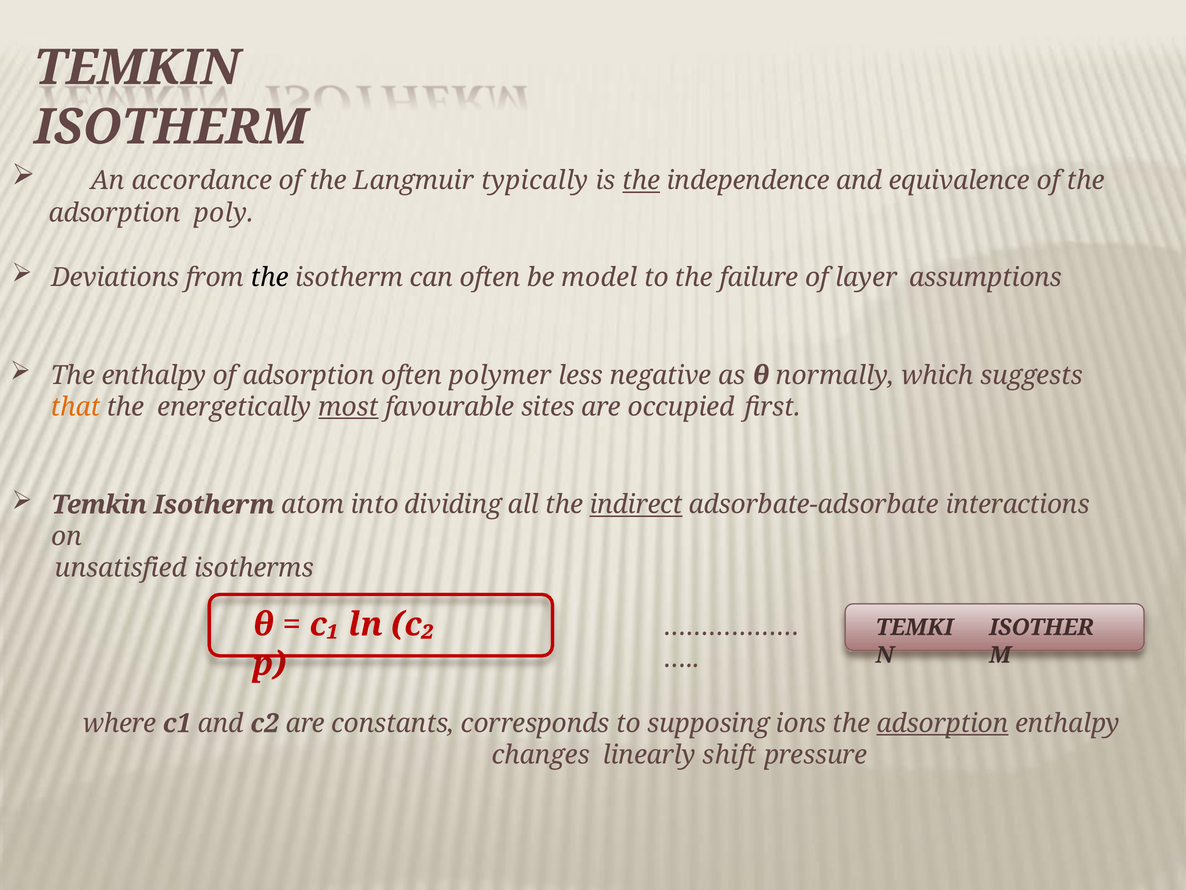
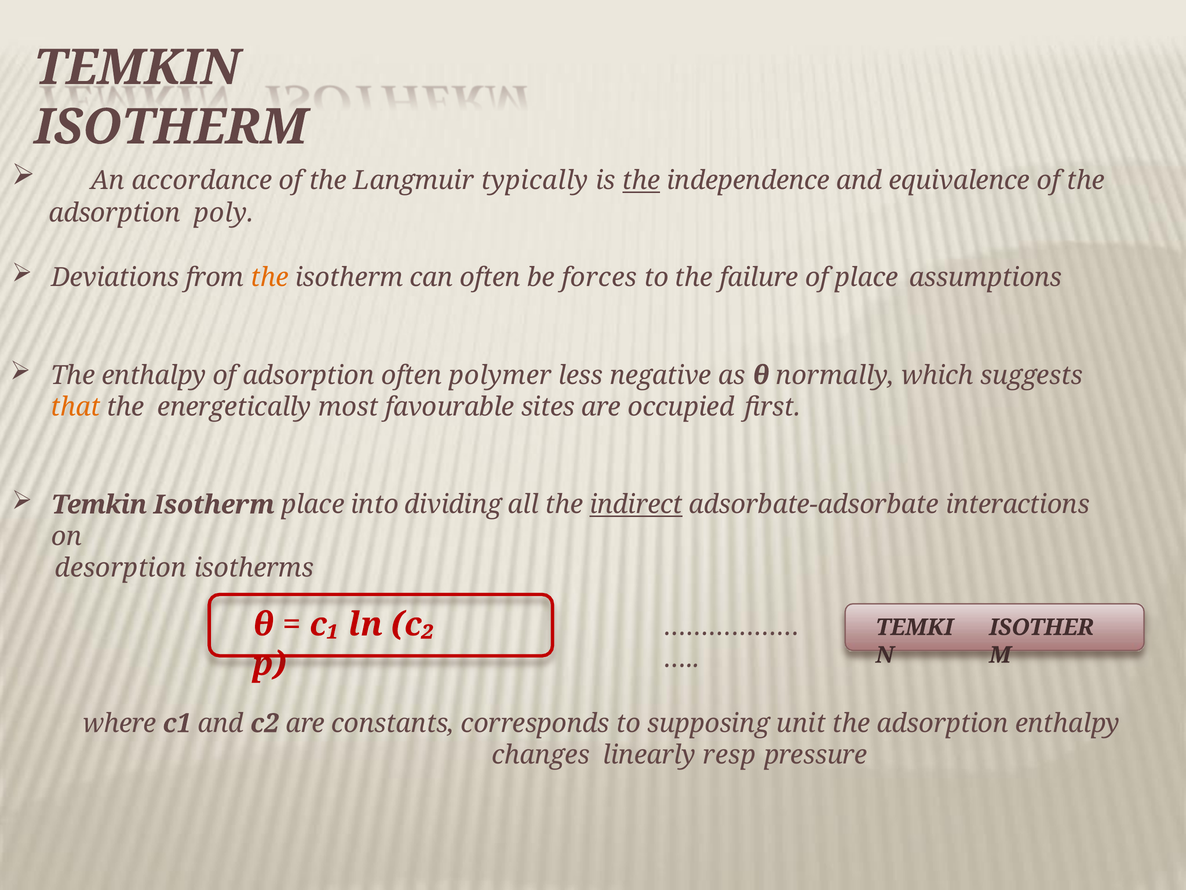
the at (270, 277) colour: black -> orange
model: model -> forces
of layer: layer -> place
most underline: present -> none
Isotherm atom: atom -> place
unsatisfied: unsatisfied -> desorption
ions: ions -> unit
adsorption at (943, 723) underline: present -> none
shift: shift -> resp
